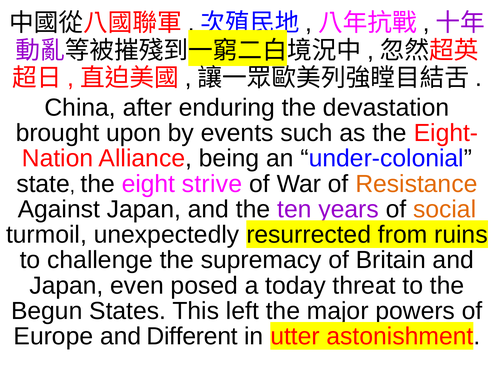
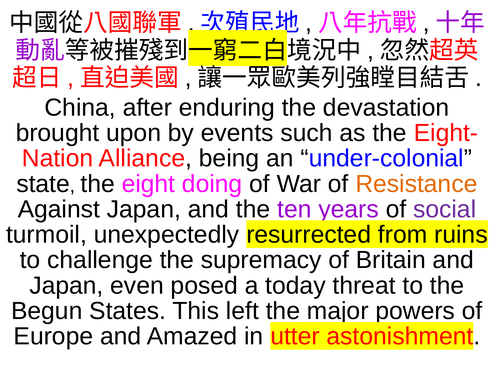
strive: strive -> doing
social colour: orange -> purple
Different: Different -> Amazed
